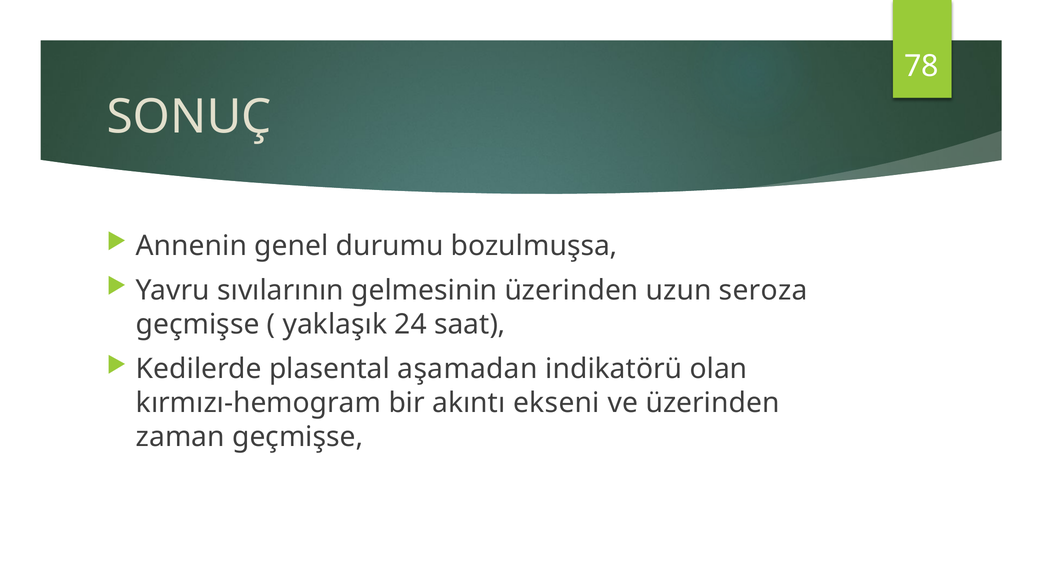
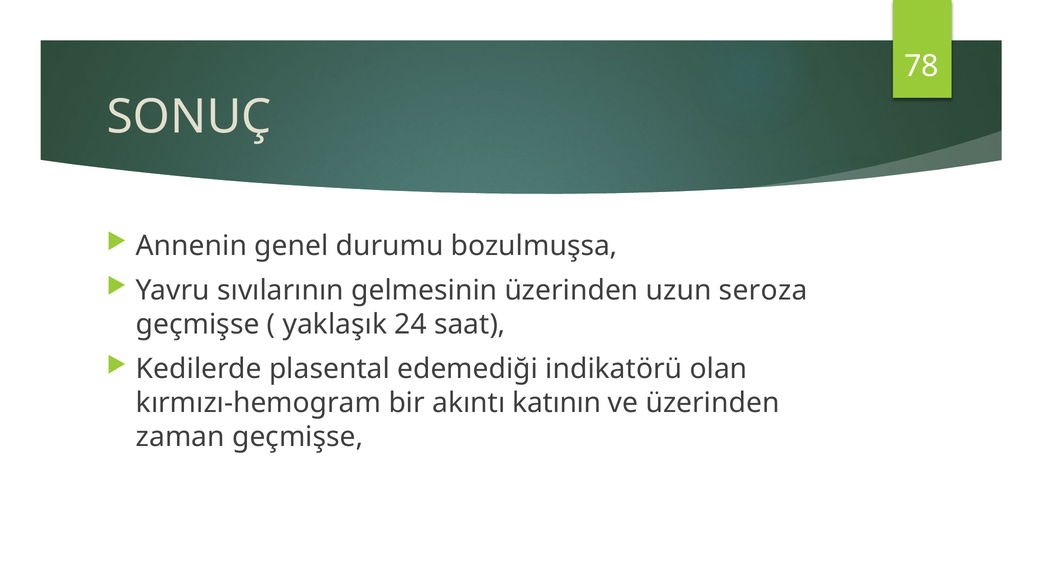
aşamadan: aşamadan -> edemediği
ekseni: ekseni -> katının
